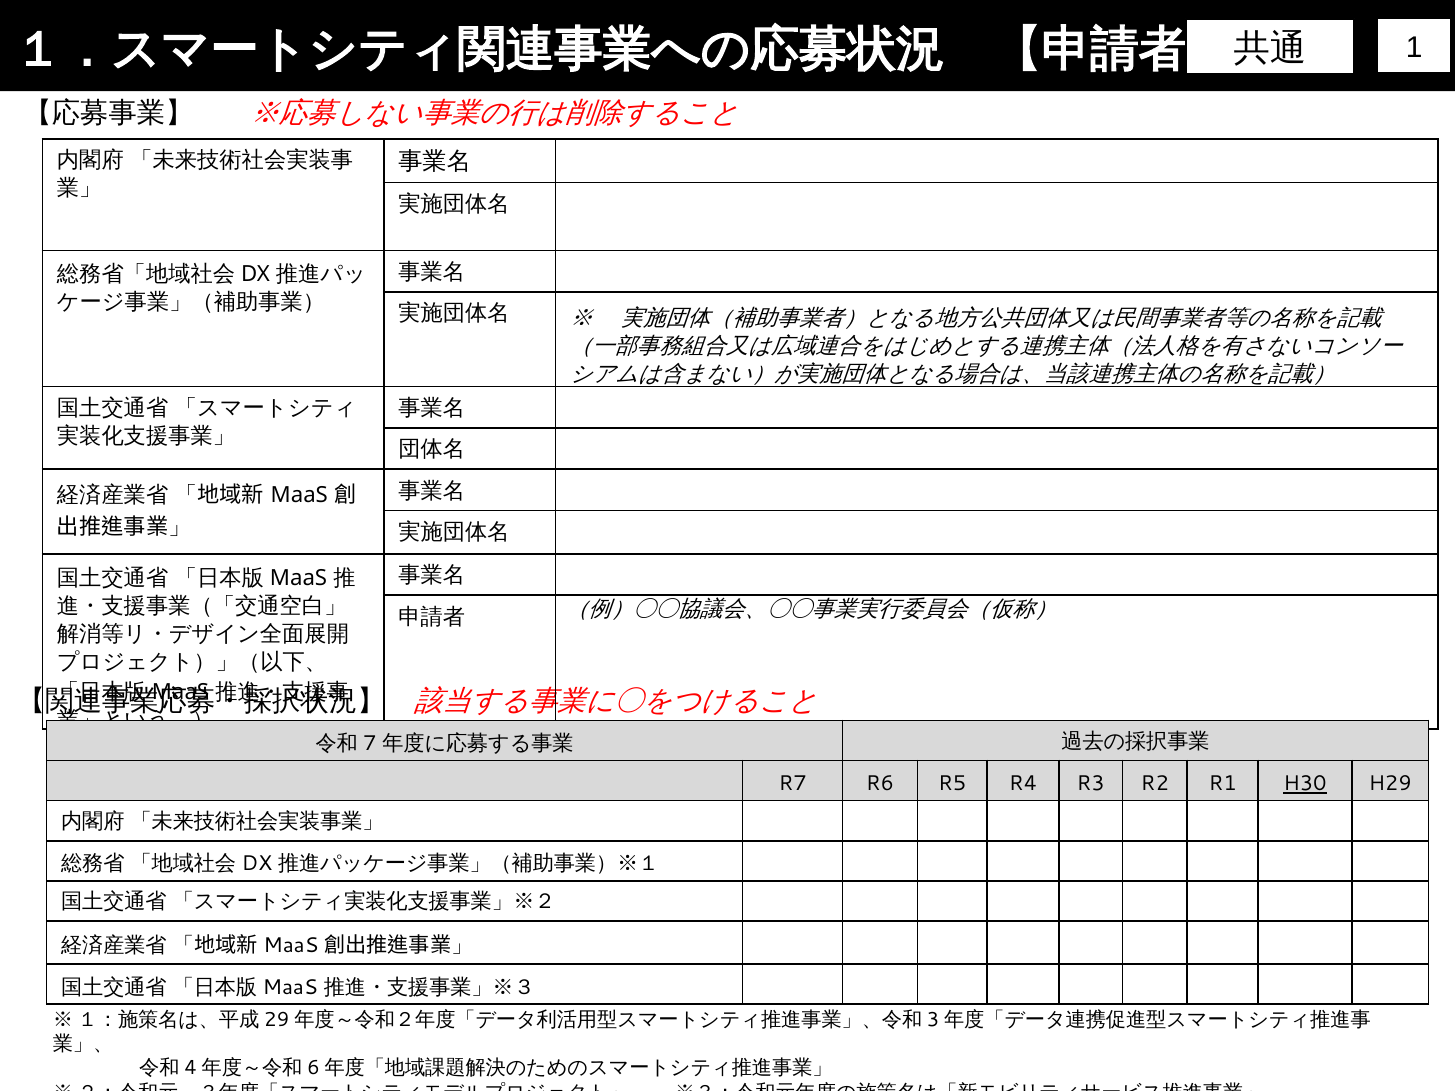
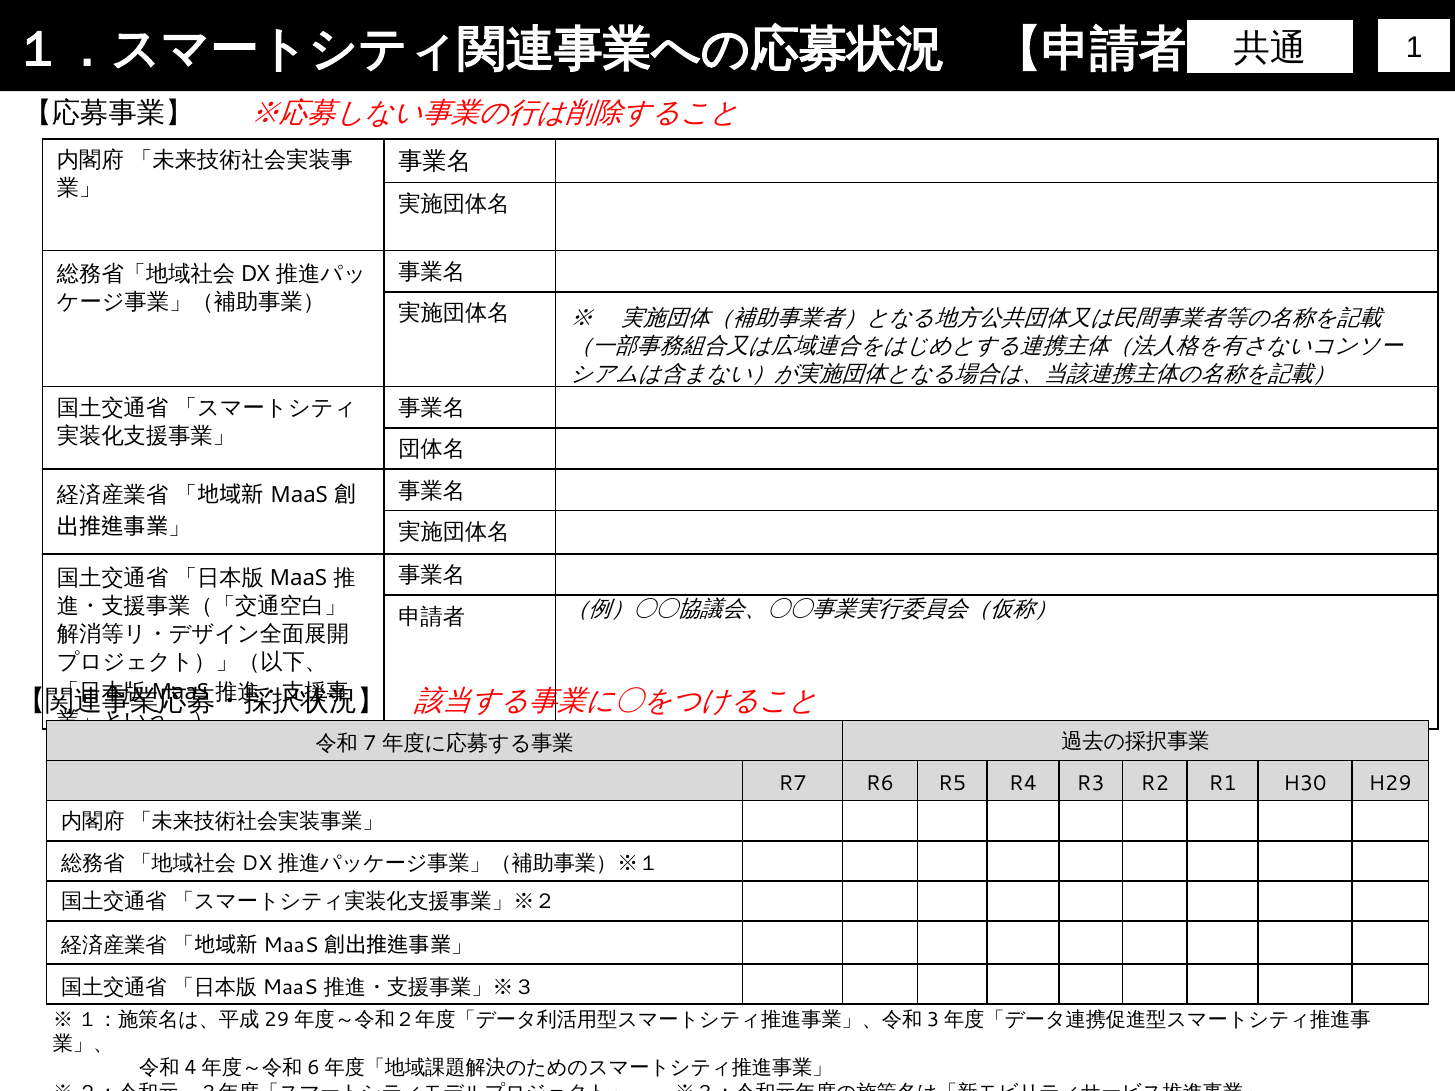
H30 underline: present -> none
